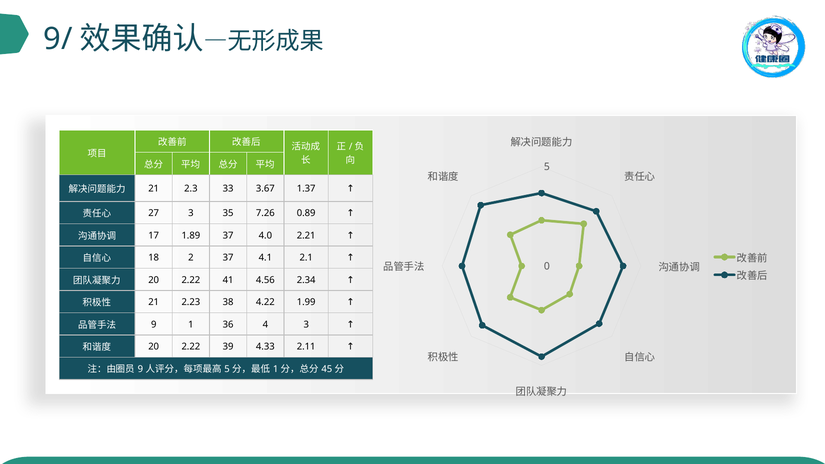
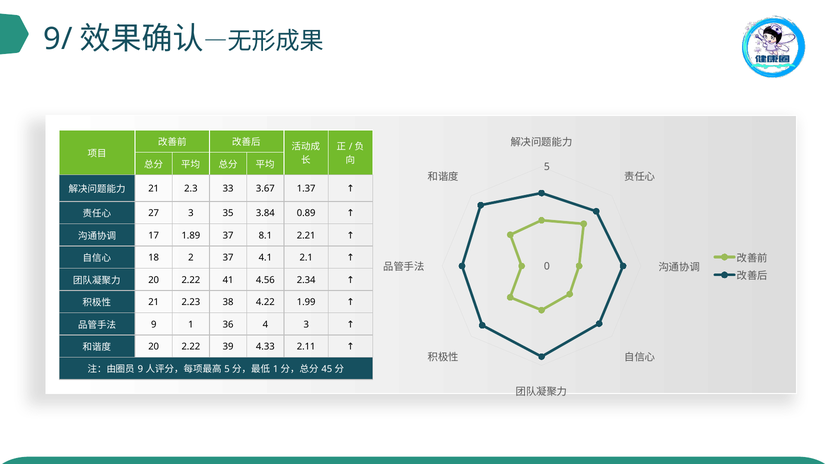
7.26: 7.26 -> 3.84
4.0: 4.0 -> 8.1
